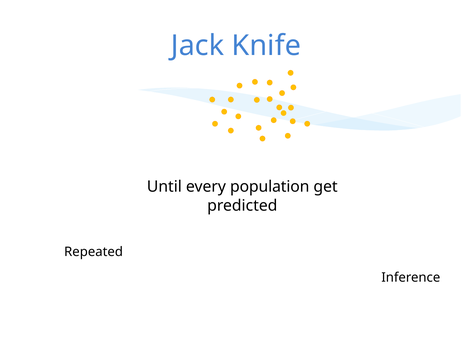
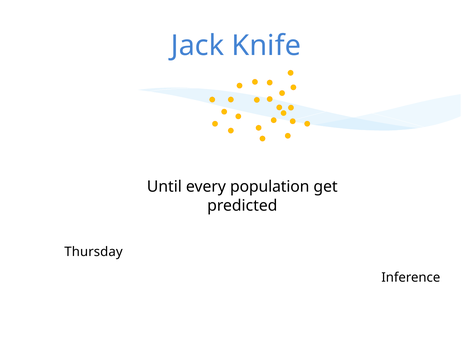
Repeated: Repeated -> Thursday
